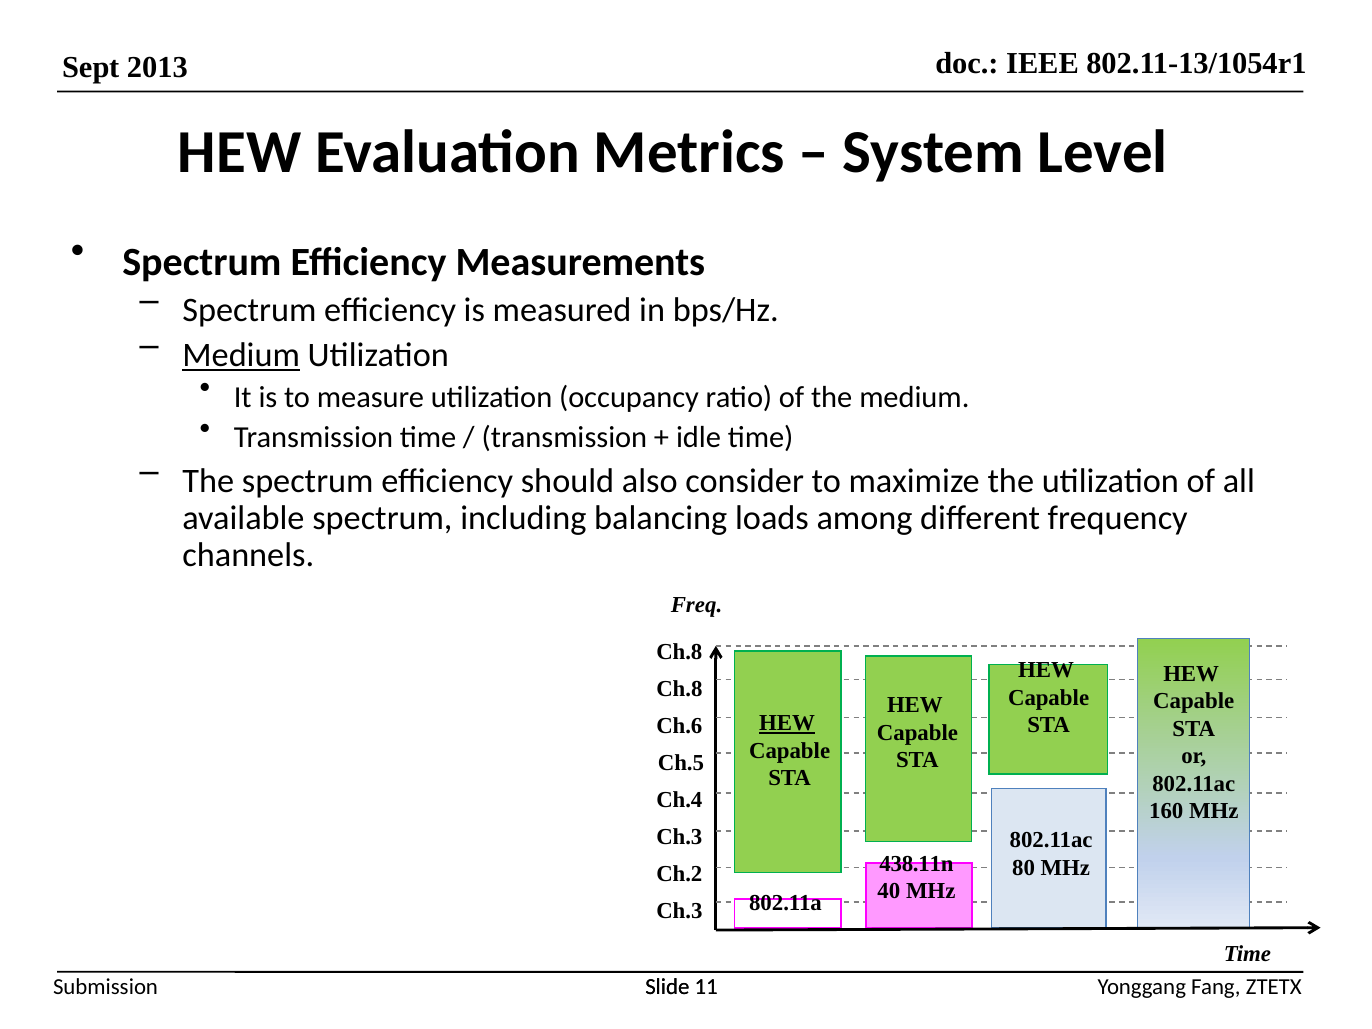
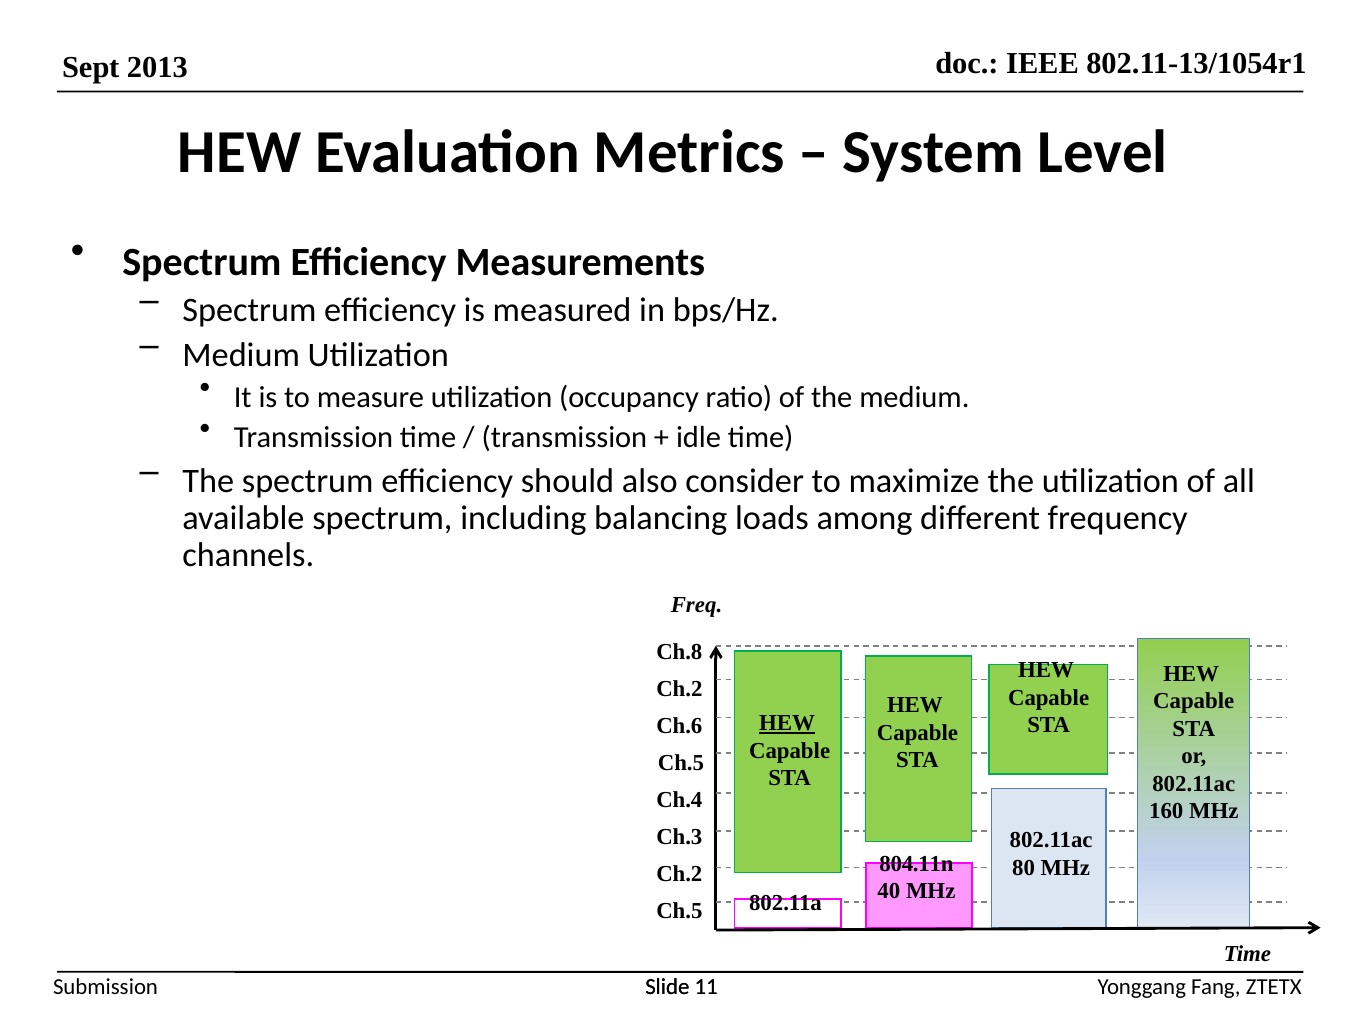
Medium at (241, 355) underline: present -> none
Ch.8 at (679, 689): Ch.8 -> Ch.2
438.11n: 438.11n -> 804.11n
Ch.3 at (679, 911): Ch.3 -> Ch.5
